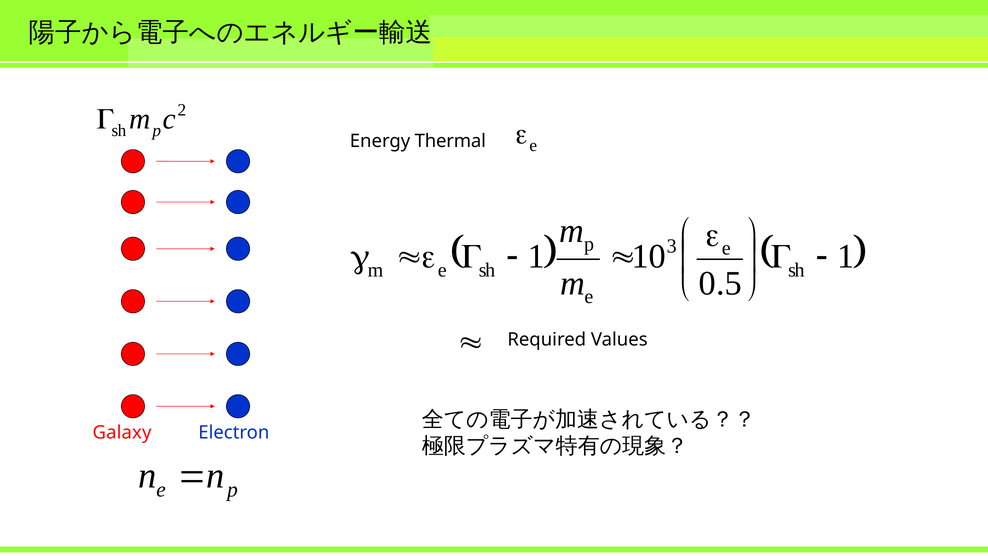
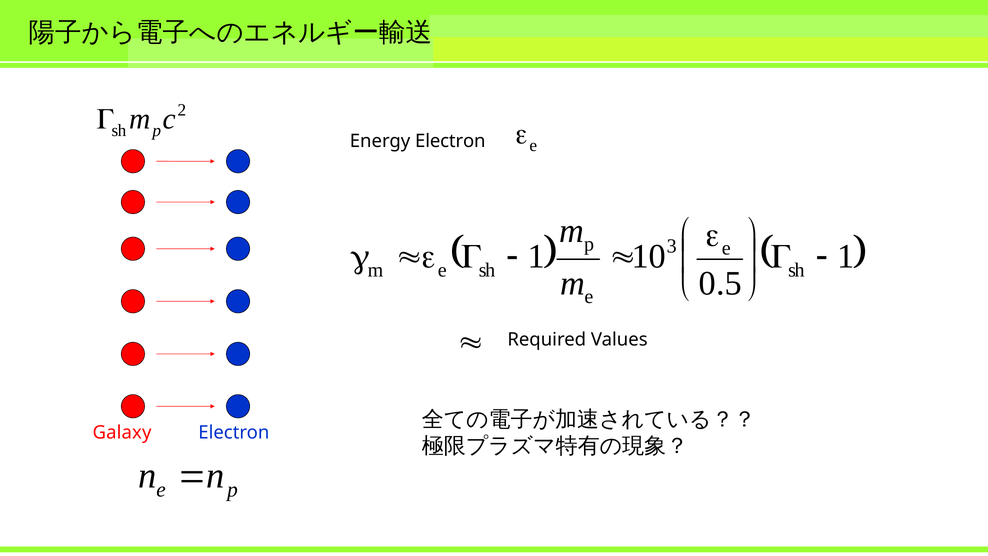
Energy Thermal: Thermal -> Electron
